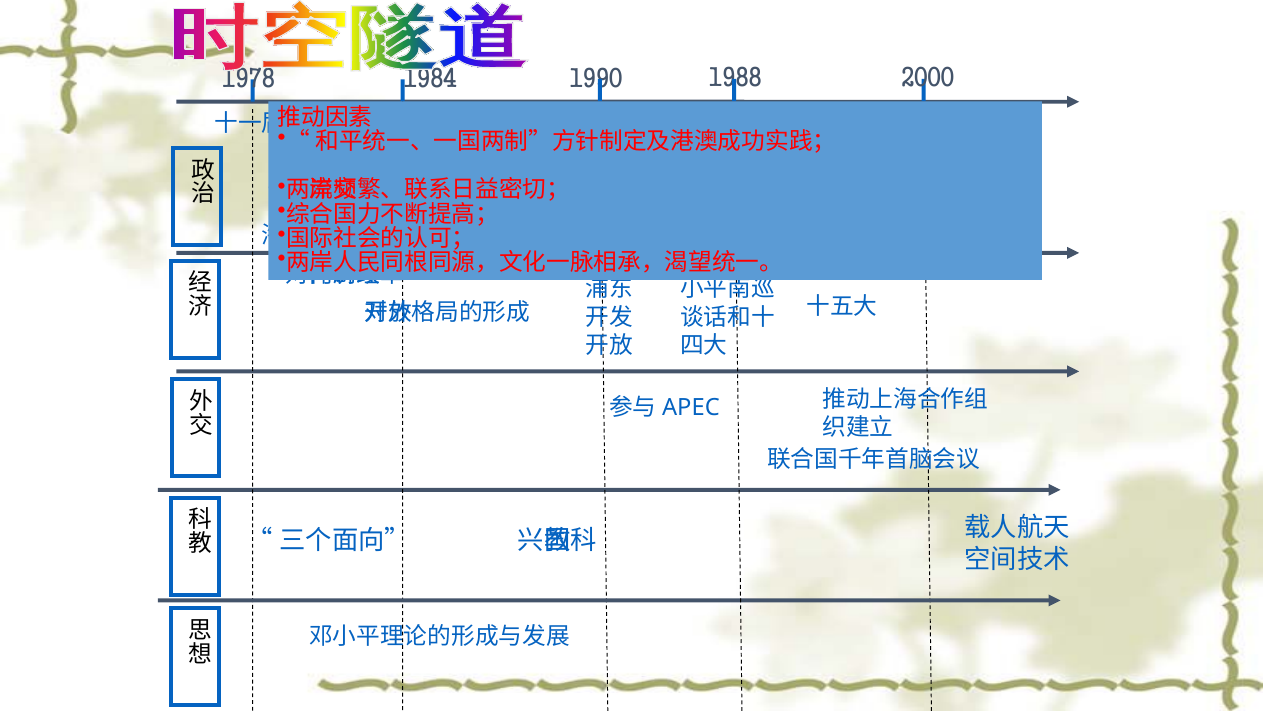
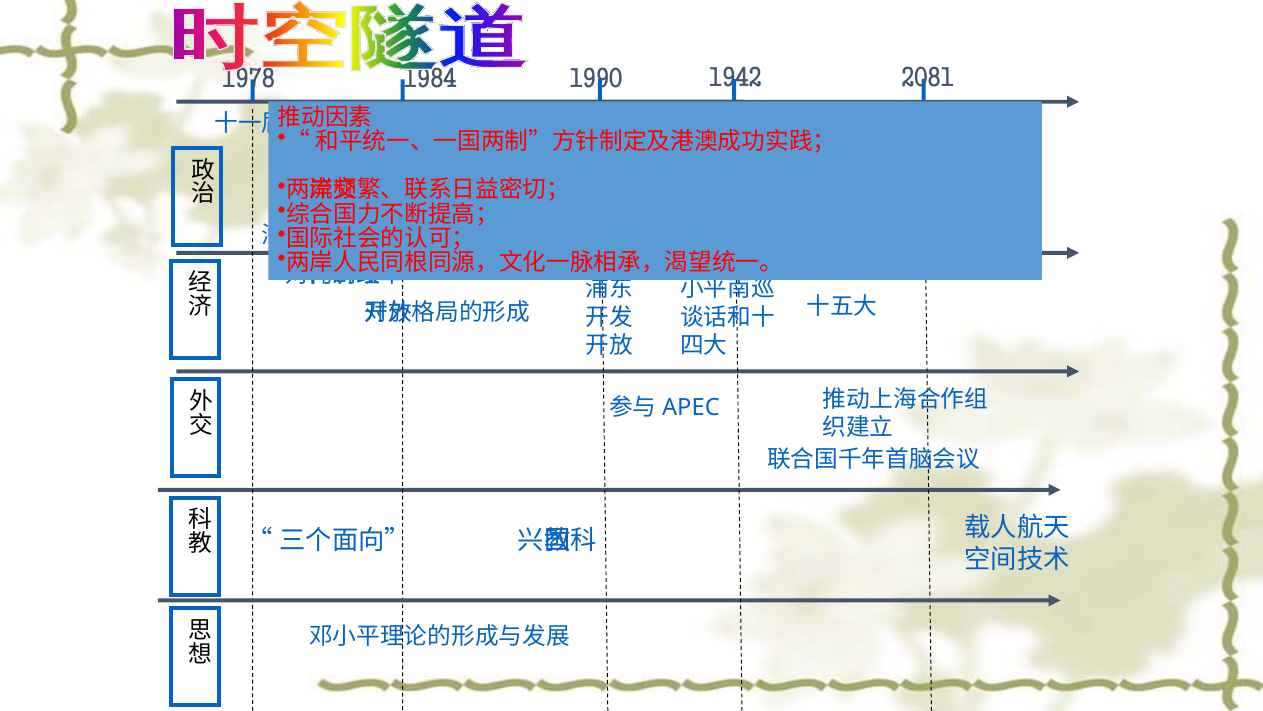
1988: 1988 -> 1942
2000: 2000 -> 2081
